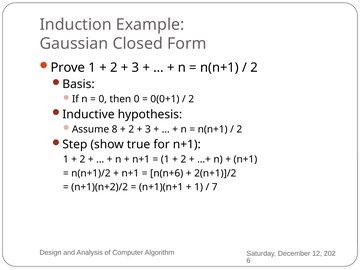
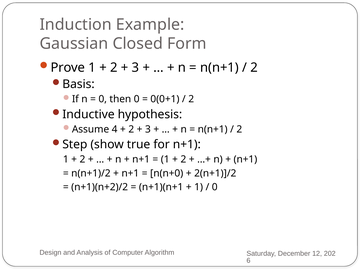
8: 8 -> 4
n(n+6: n(n+6 -> n(n+0
7 at (215, 187): 7 -> 0
